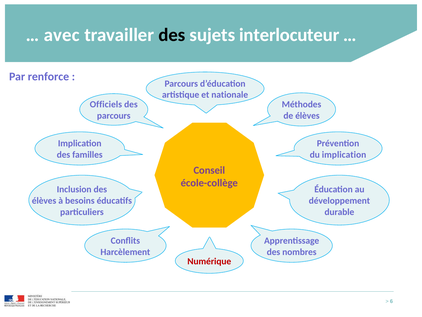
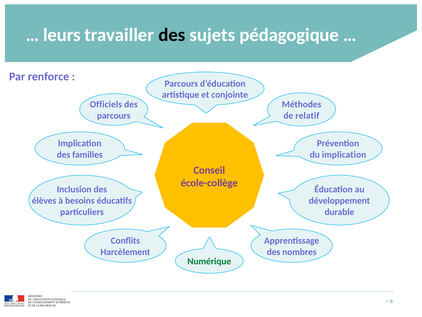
avec: avec -> leurs
interlocuteur: interlocuteur -> pédagogique
nationale: nationale -> conjointe
de élèves: élèves -> relatif
Numérique colour: red -> green
